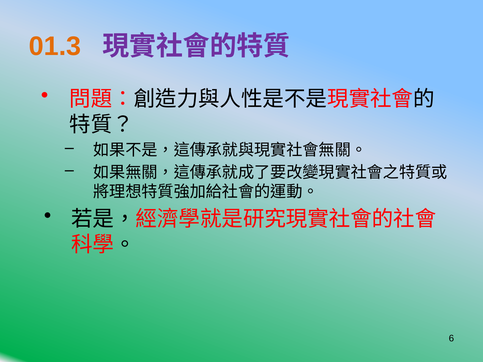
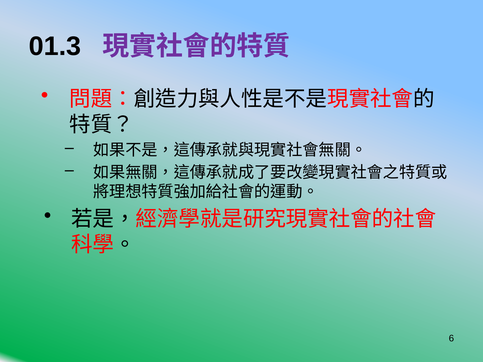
01.3 colour: orange -> black
